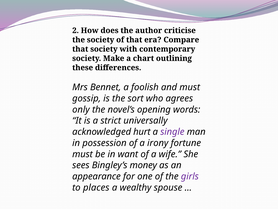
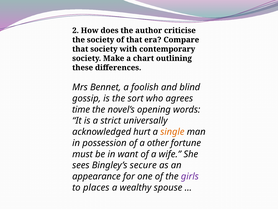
and must: must -> blind
only: only -> time
single colour: purple -> orange
irony: irony -> other
money: money -> secure
